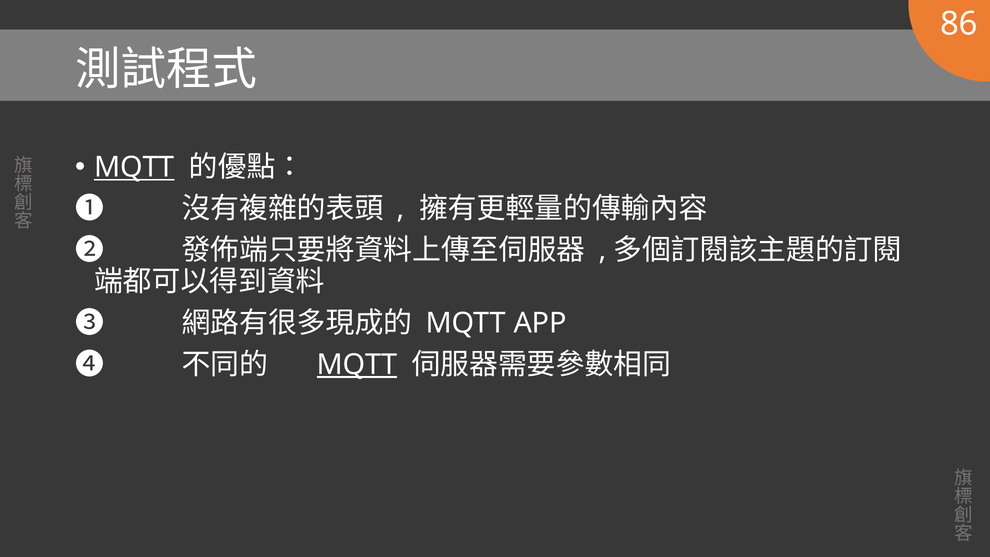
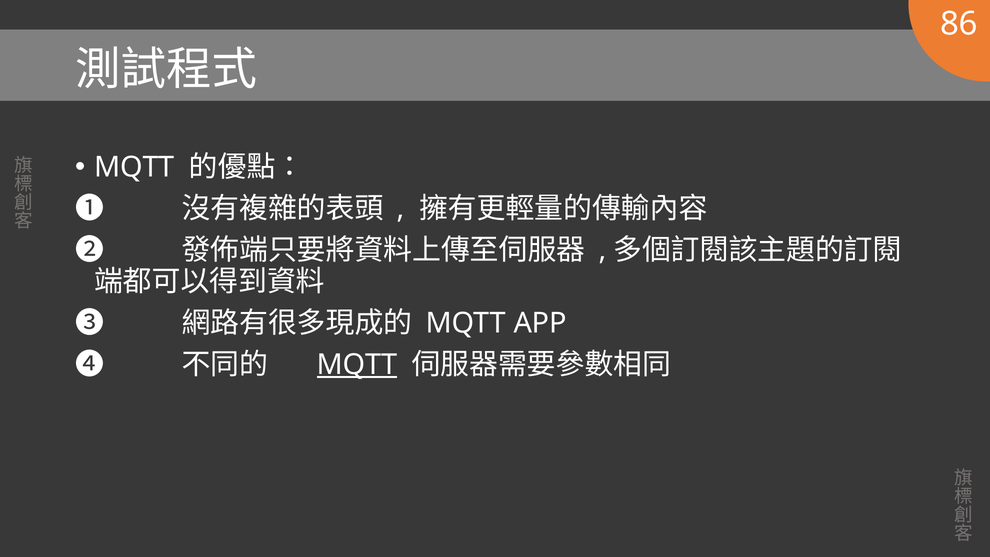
MQTT at (134, 167) underline: present -> none
